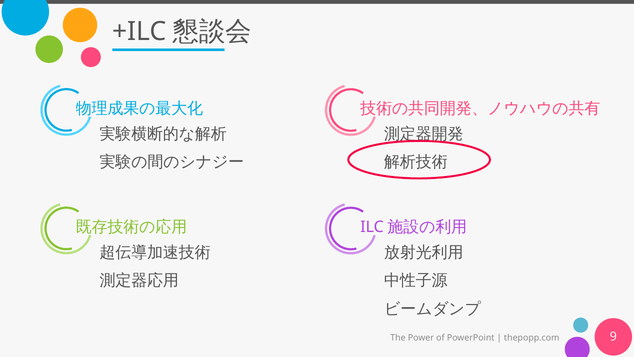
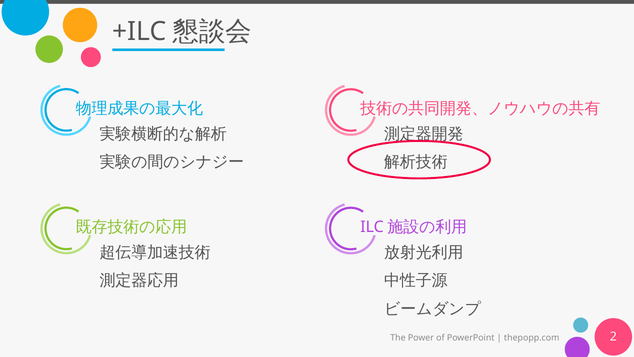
9: 9 -> 2
